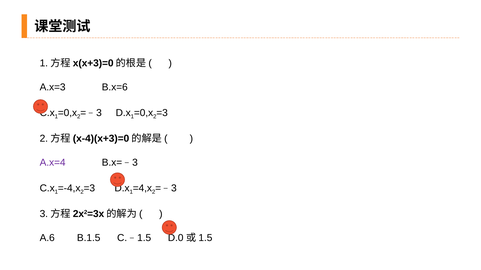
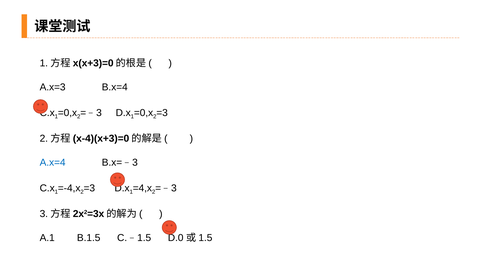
B.x=6: B.x=6 -> B.x=4
A.x=4 colour: purple -> blue
A.6: A.6 -> A.1
